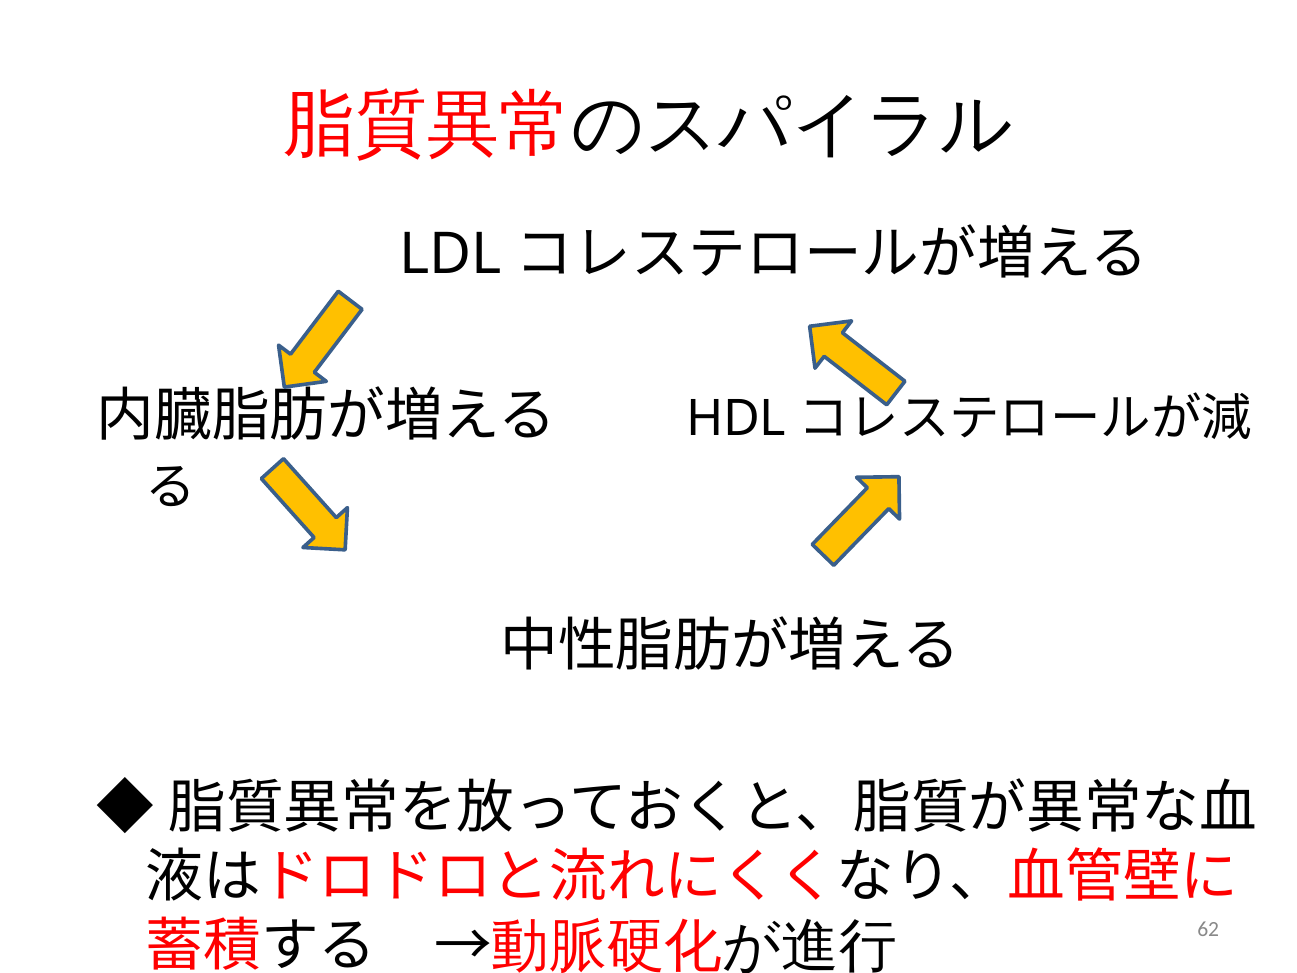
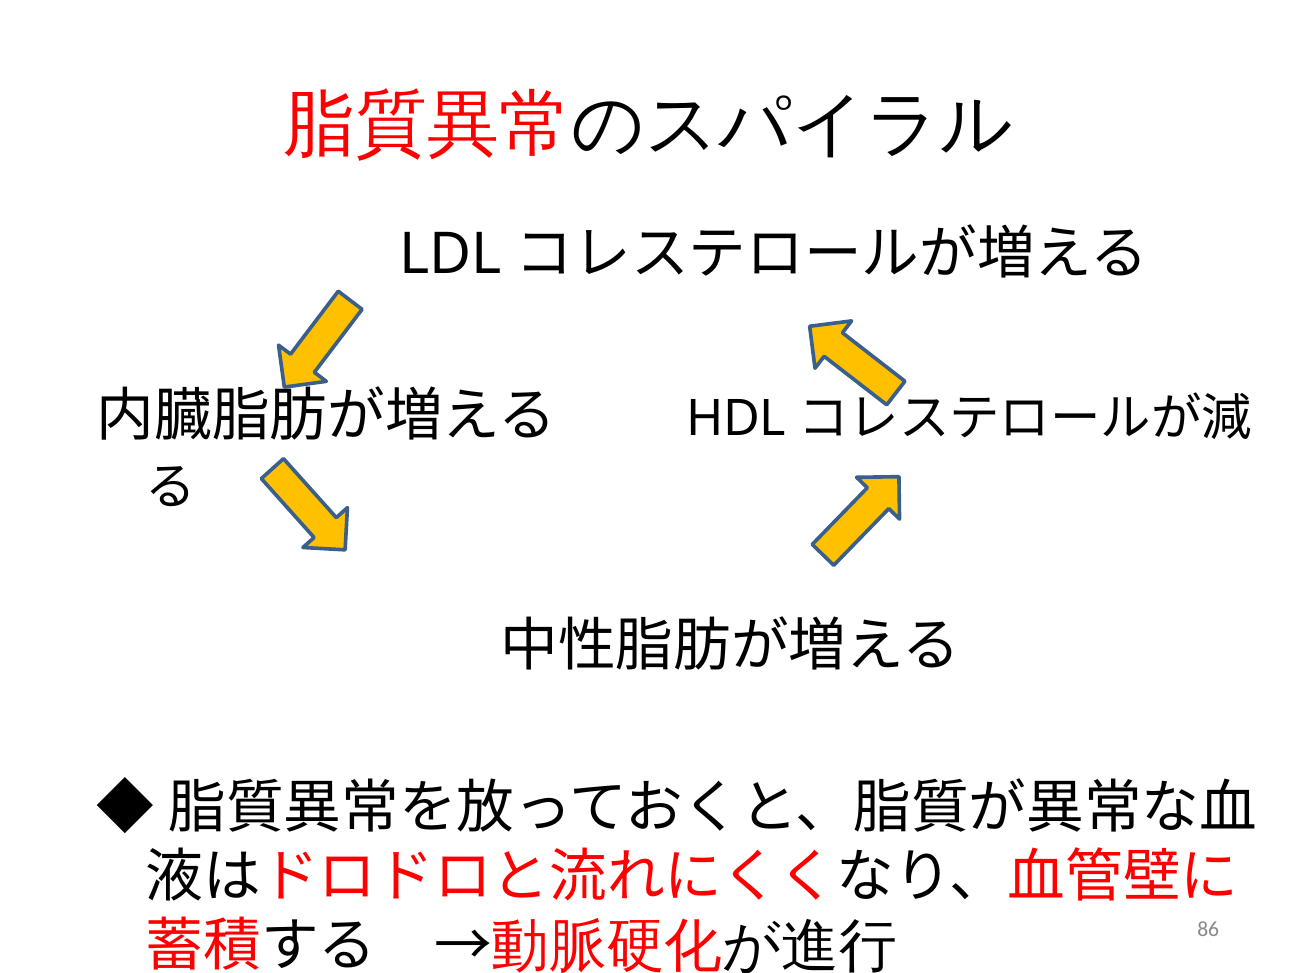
62: 62 -> 86
